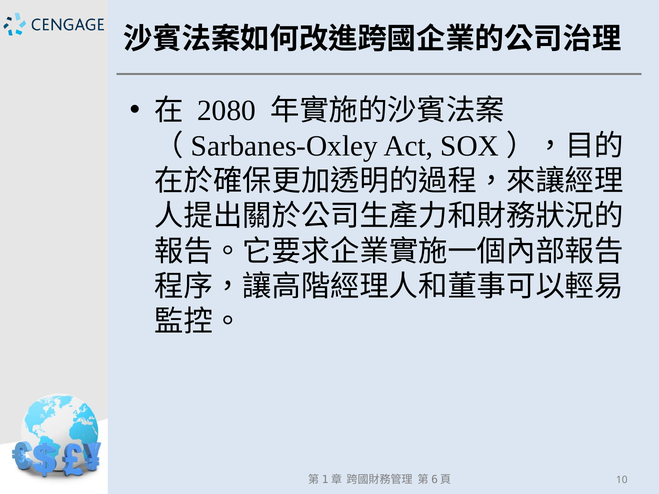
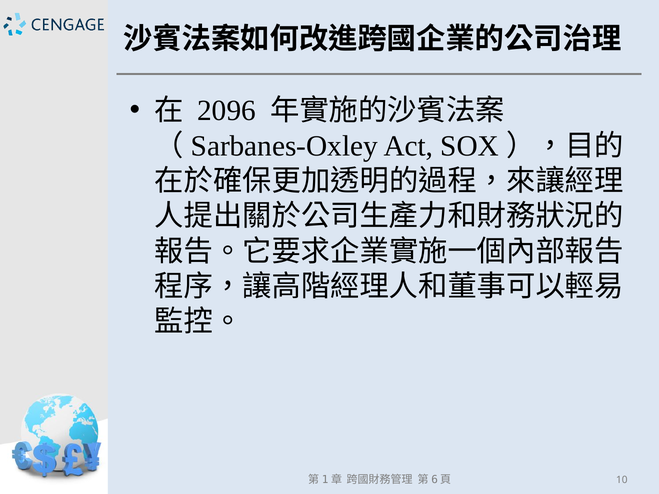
2080: 2080 -> 2096
